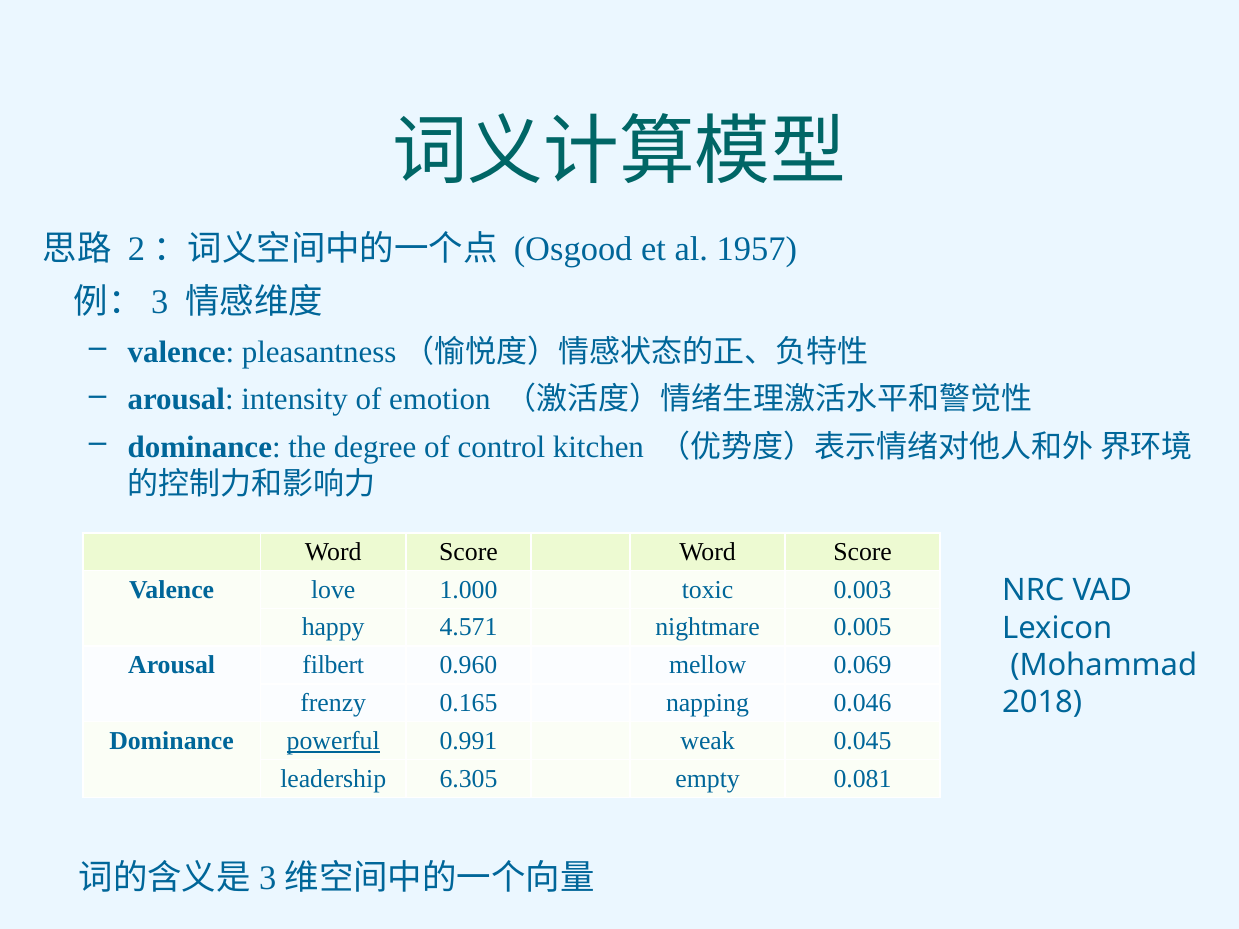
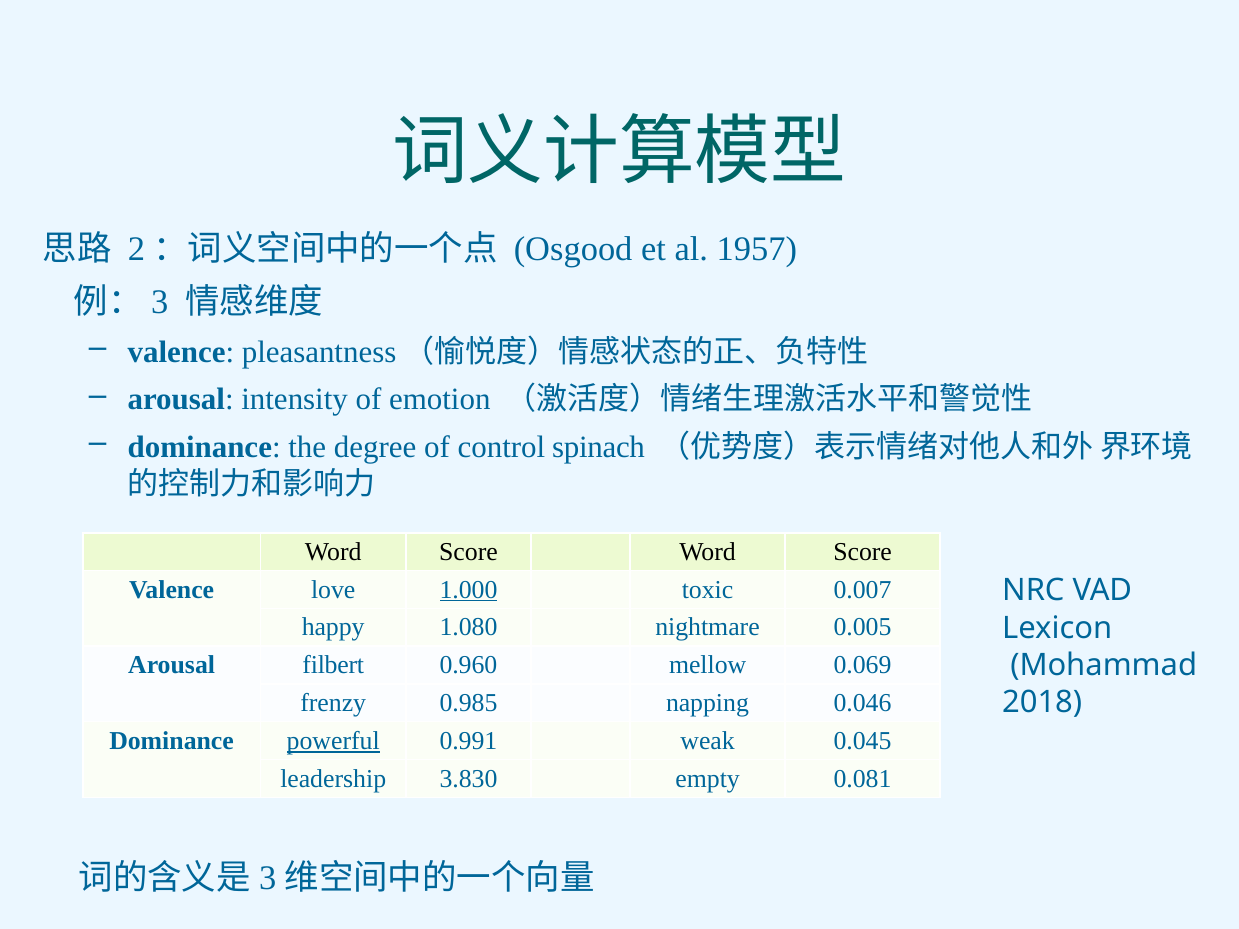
kitchen: kitchen -> spinach
1.000 underline: none -> present
0.003: 0.003 -> 0.007
4.571: 4.571 -> 1.080
0.165: 0.165 -> 0.985
6.305: 6.305 -> 3.830
